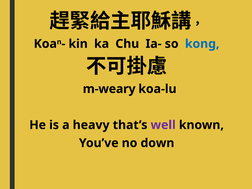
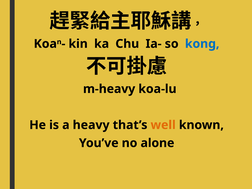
m-weary: m-weary -> m-heavy
well colour: purple -> orange
down: down -> alone
